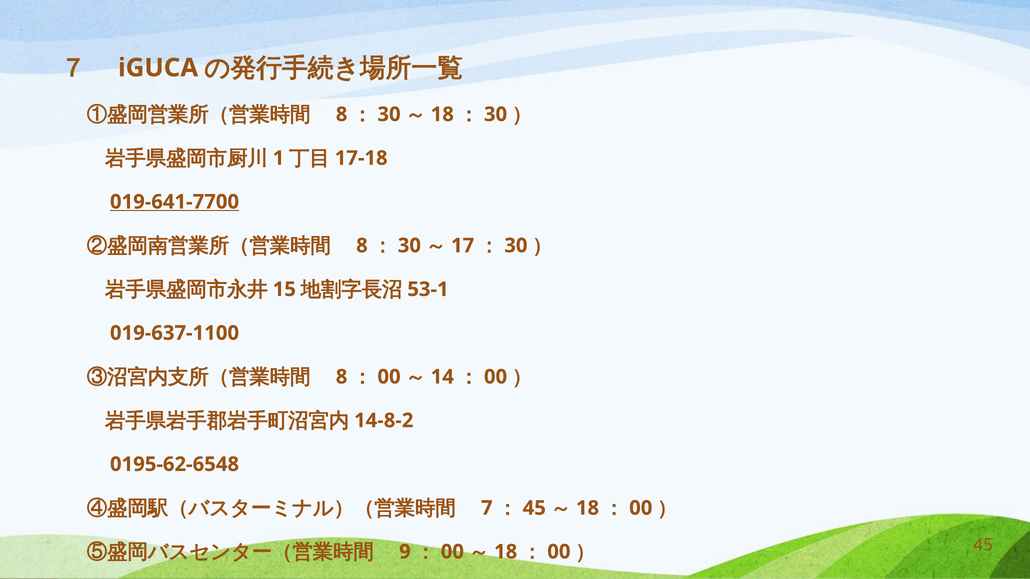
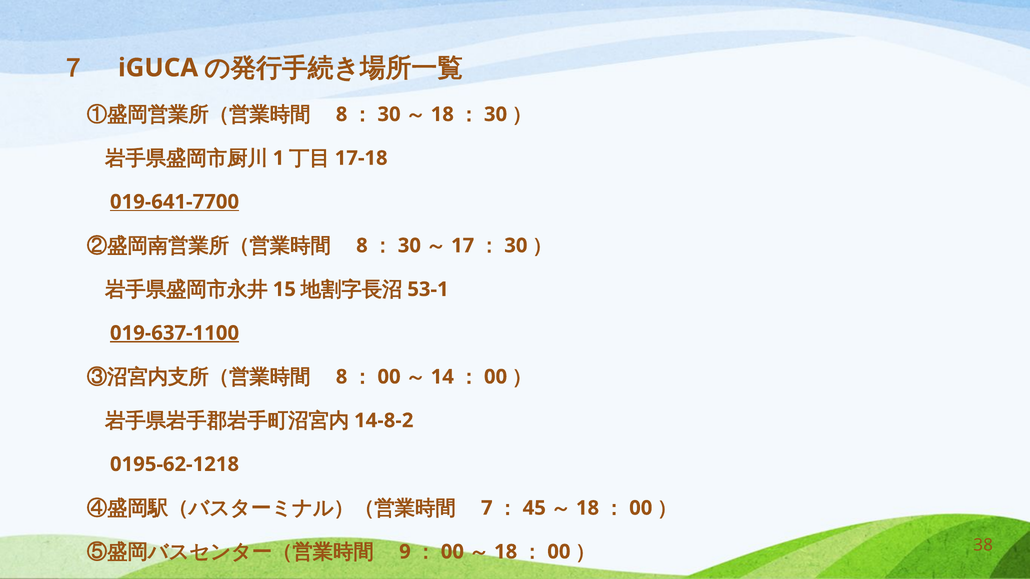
019-637-1100 underline: none -> present
0195-62-6548: 0195-62-6548 -> 0195-62-1218
45 at (983, 545): 45 -> 38
